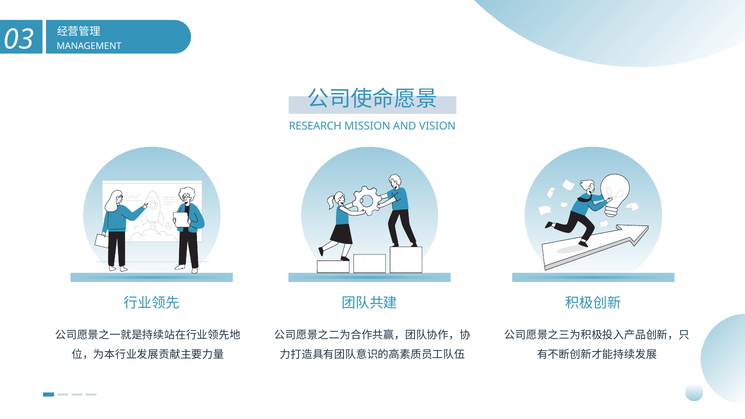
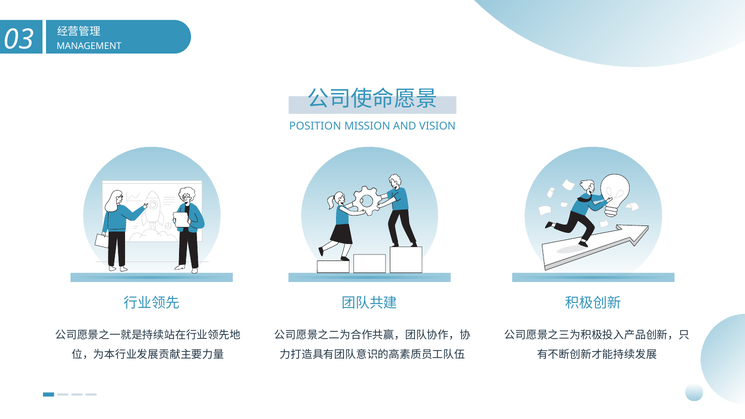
RESEARCH: RESEARCH -> POSITION
